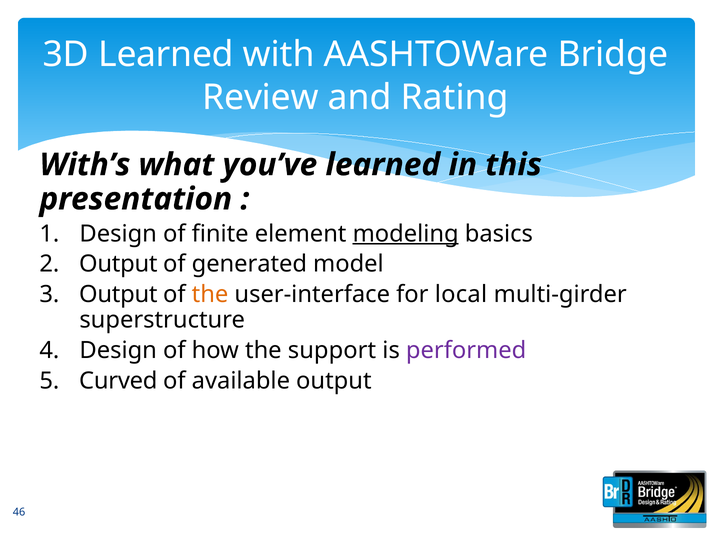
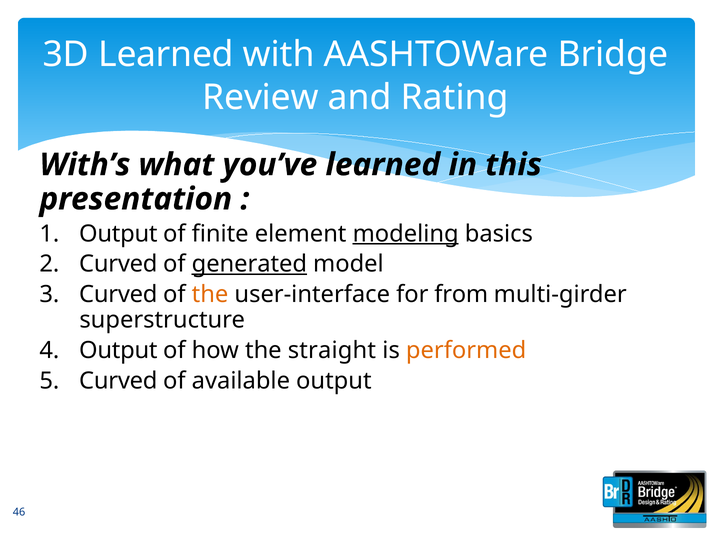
Design at (118, 234): Design -> Output
Output at (118, 264): Output -> Curved
generated underline: none -> present
Output at (118, 294): Output -> Curved
local: local -> from
Design at (118, 350): Design -> Output
support: support -> straight
performed colour: purple -> orange
